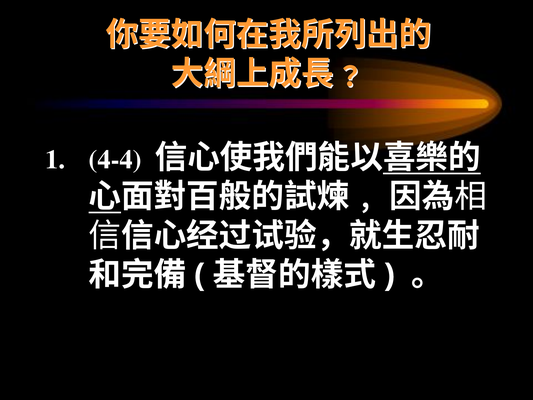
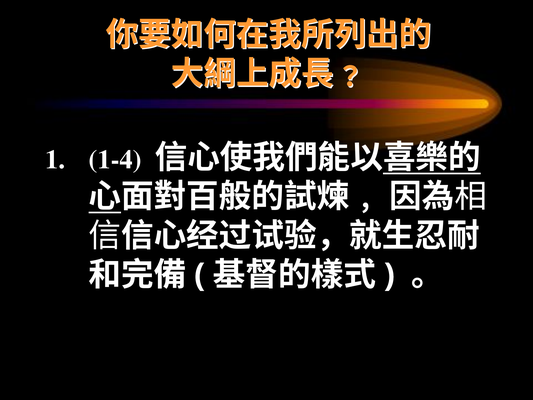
4-4: 4-4 -> 1-4
